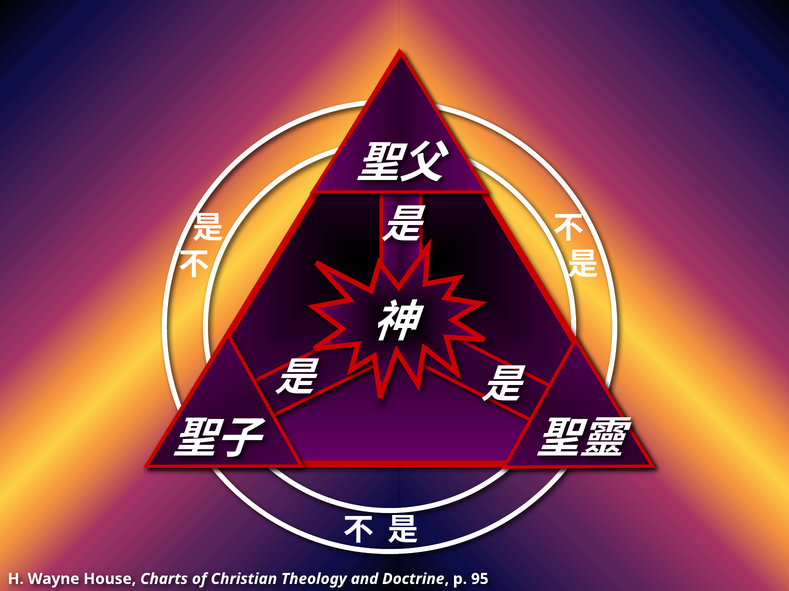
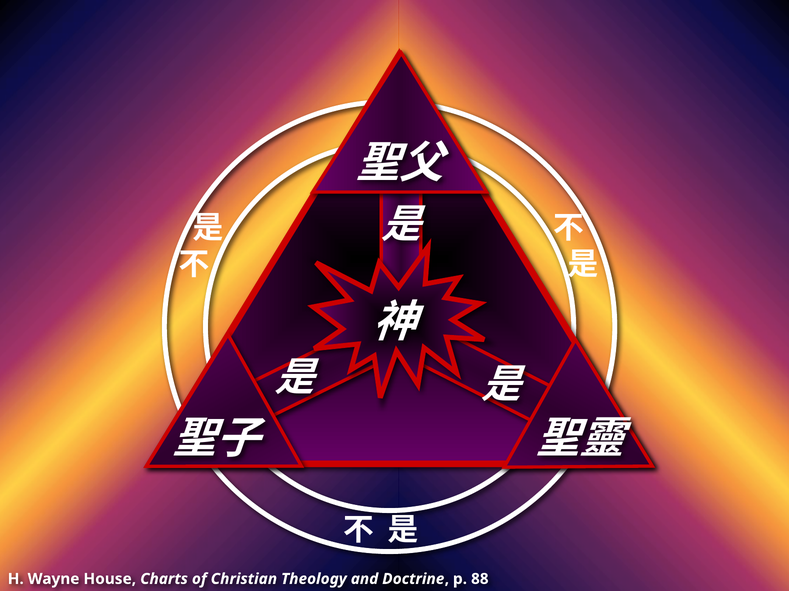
95: 95 -> 88
